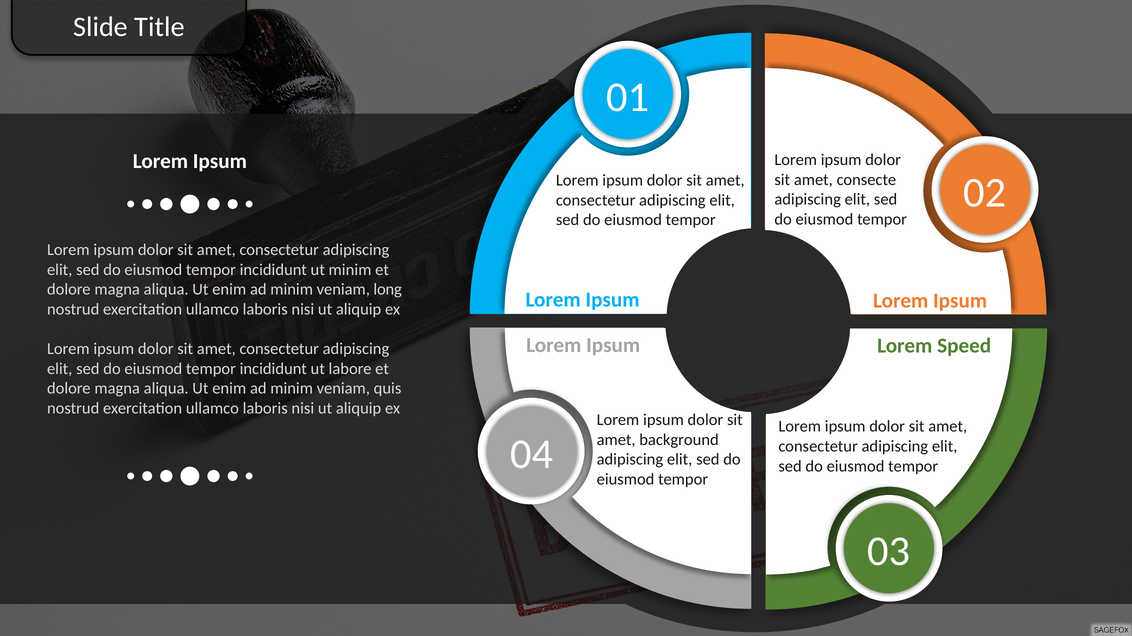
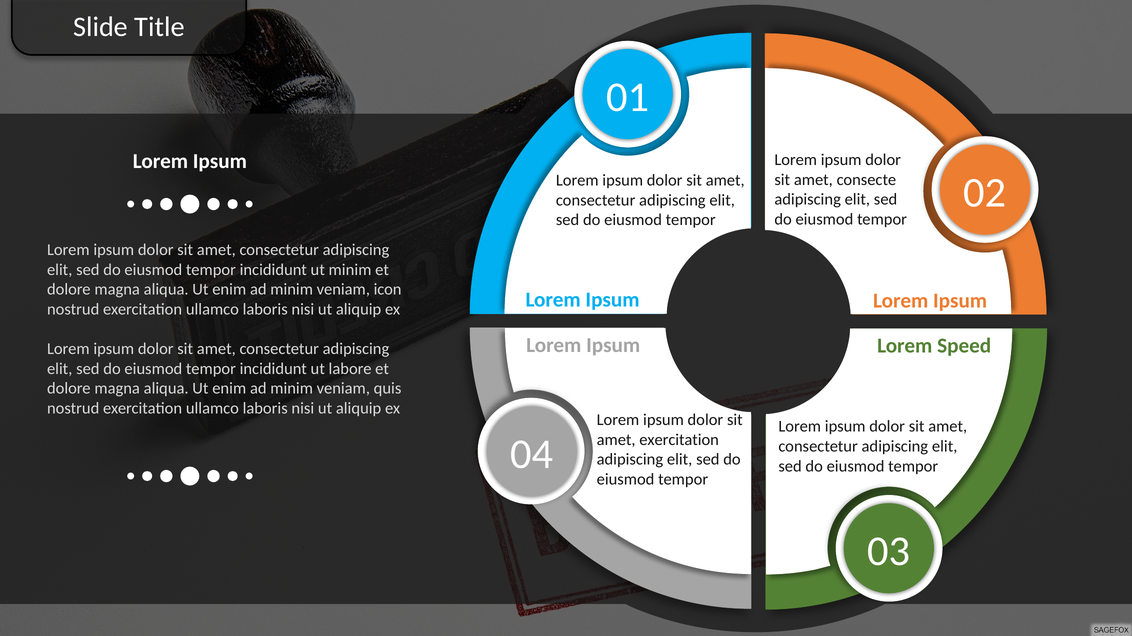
long: long -> icon
amet background: background -> exercitation
